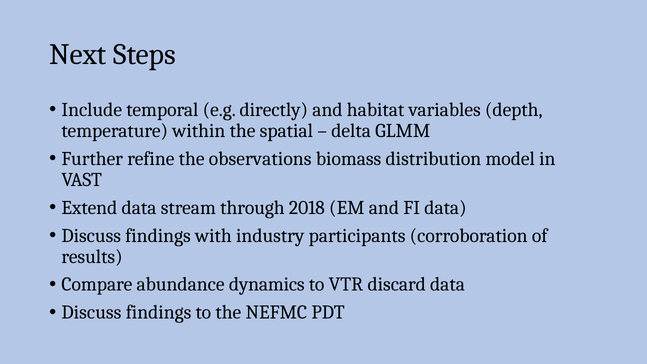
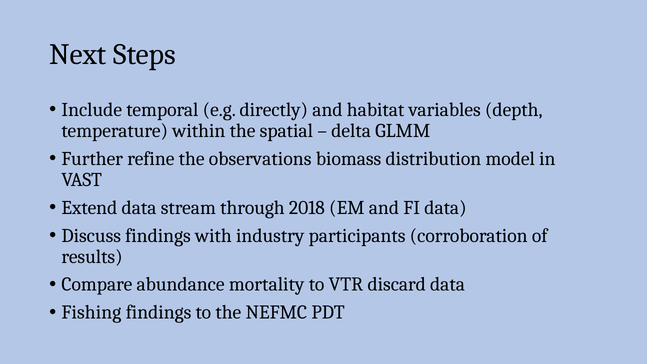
dynamics: dynamics -> mortality
Discuss at (91, 312): Discuss -> Fishing
